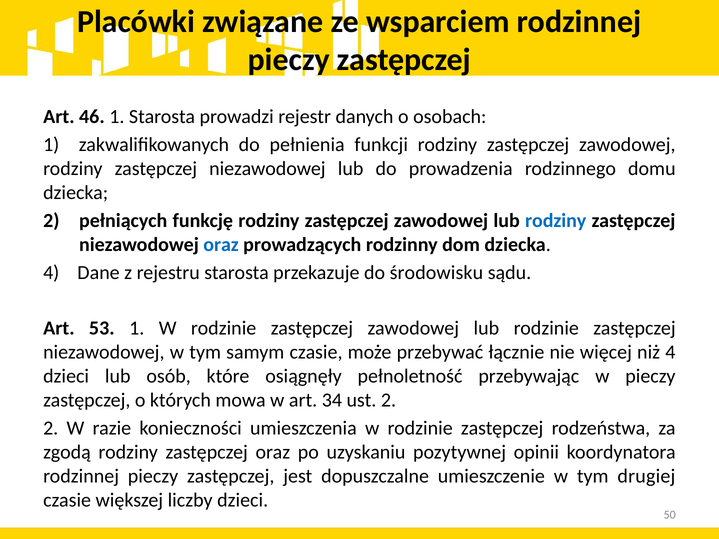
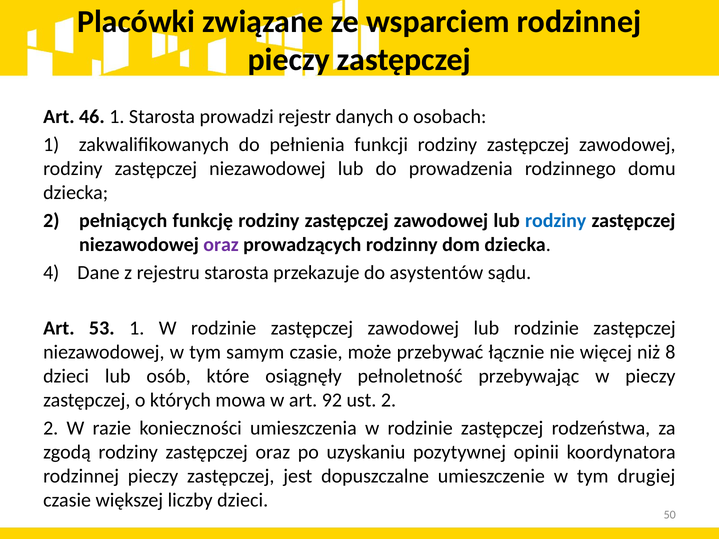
oraz at (221, 245) colour: blue -> purple
środowisku: środowisku -> asystentów
niż 4: 4 -> 8
34: 34 -> 92
